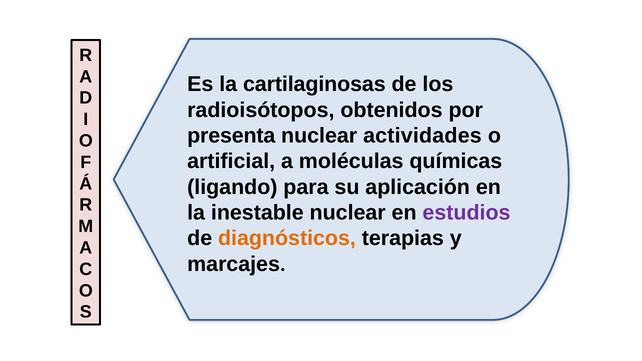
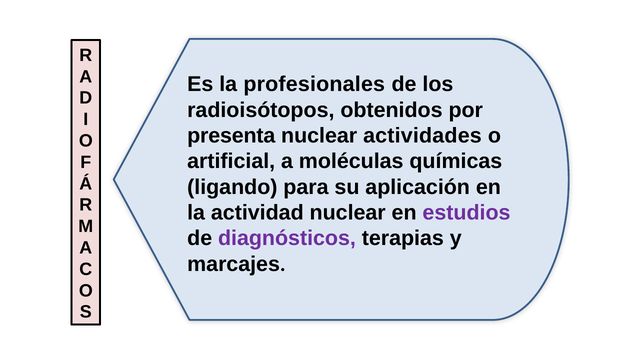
cartilaginosas: cartilaginosas -> profesionales
inestable: inestable -> actividad
diagnósticos colour: orange -> purple
